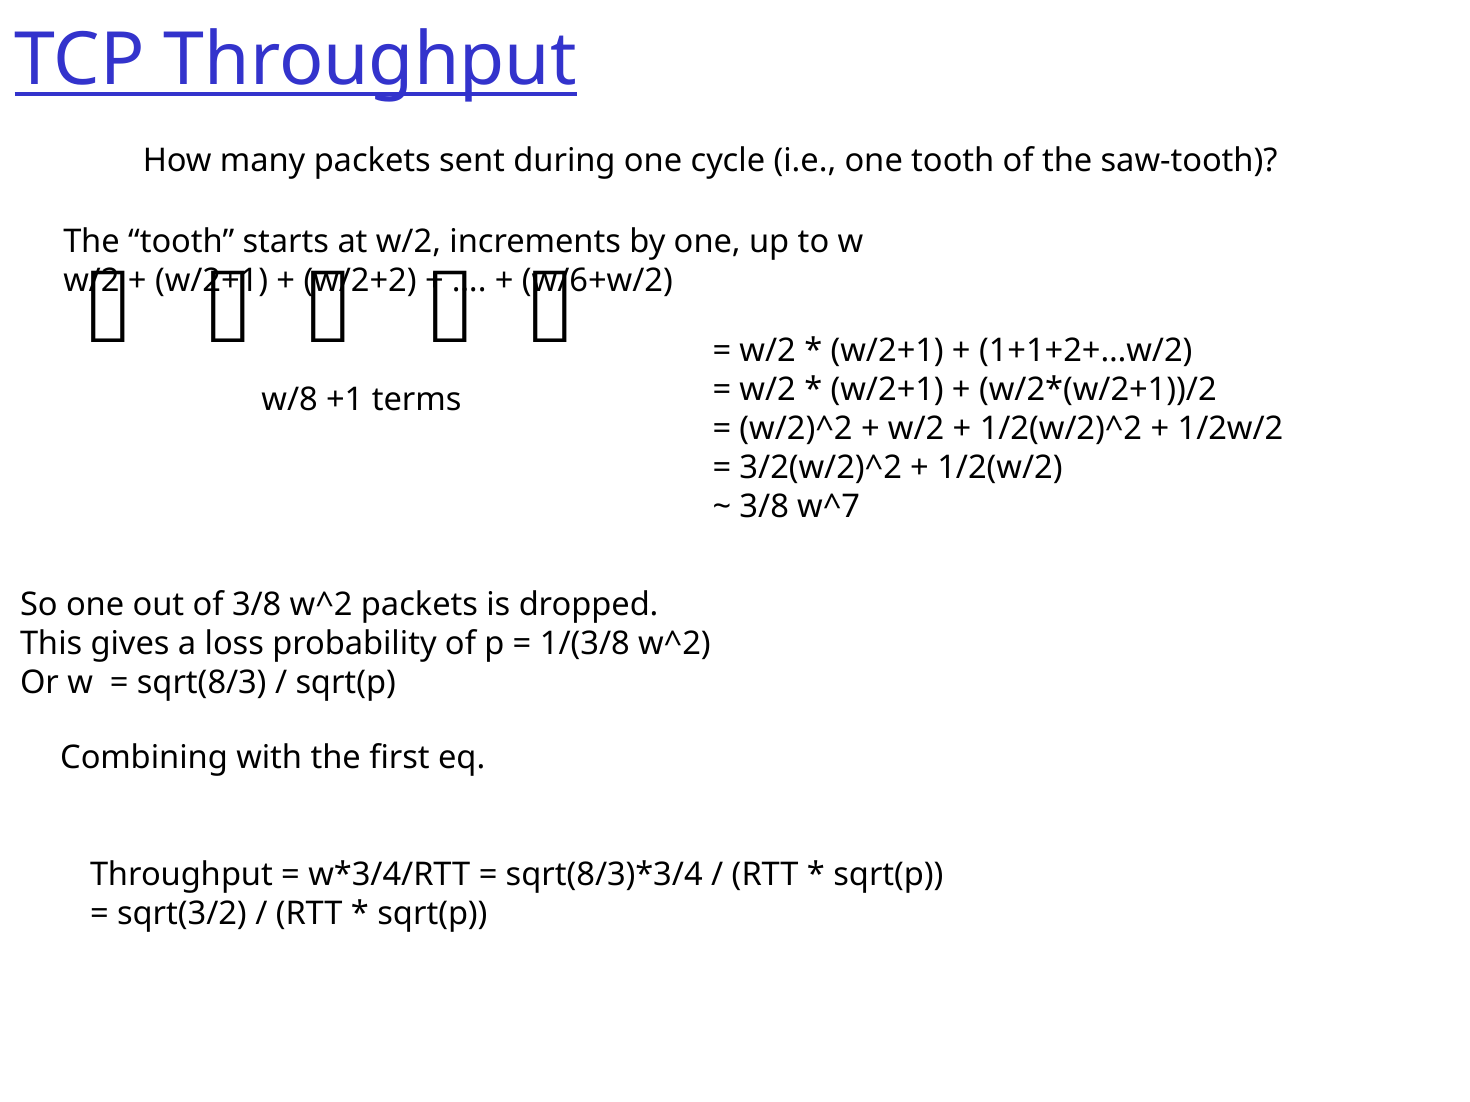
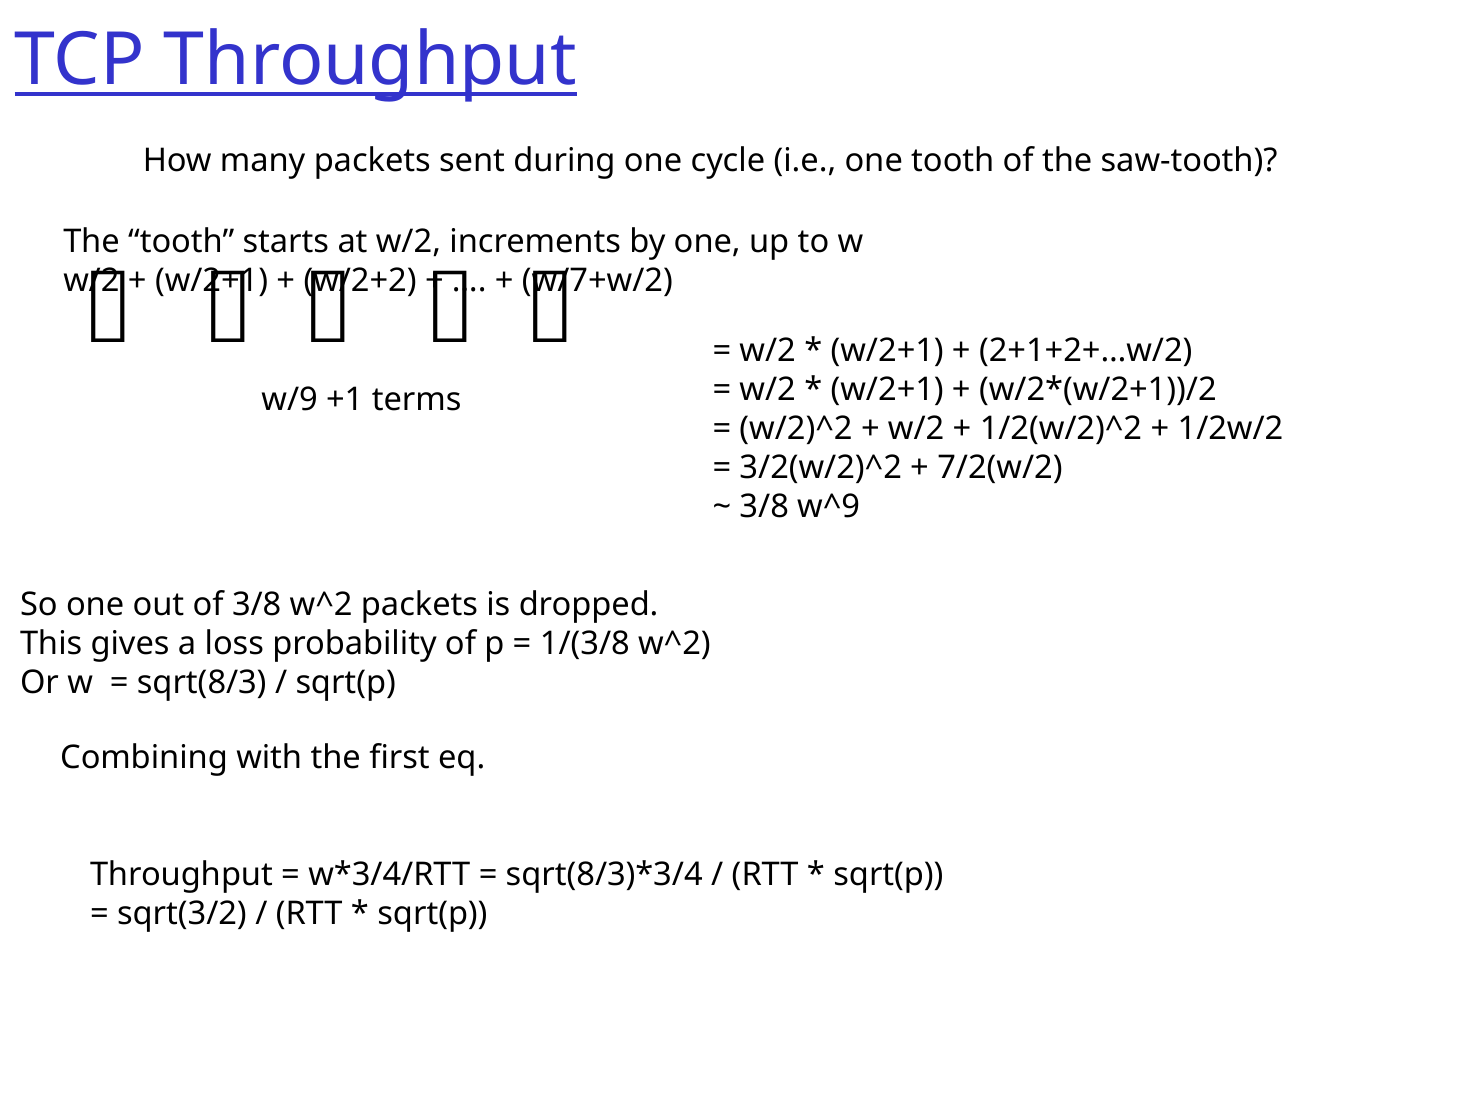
w/6+w/2: w/6+w/2 -> w/7+w/2
1+1+2+…w/2: 1+1+2+…w/2 -> 2+1+2+…w/2
w/8: w/8 -> w/9
1/2(w/2: 1/2(w/2 -> 7/2(w/2
w^7: w^7 -> w^9
